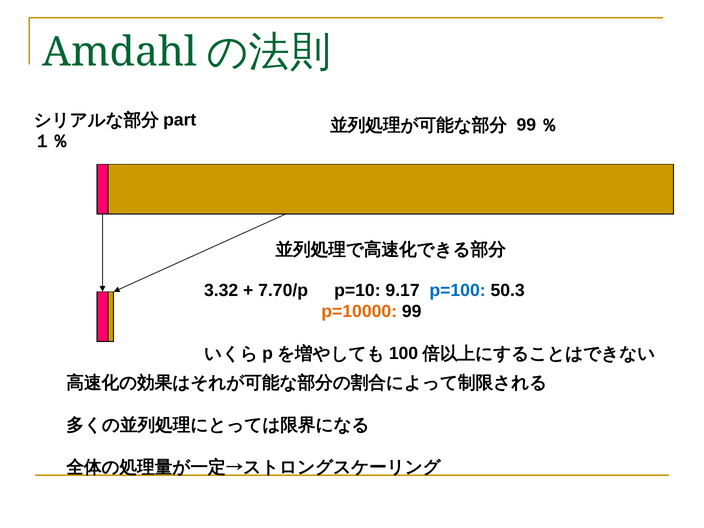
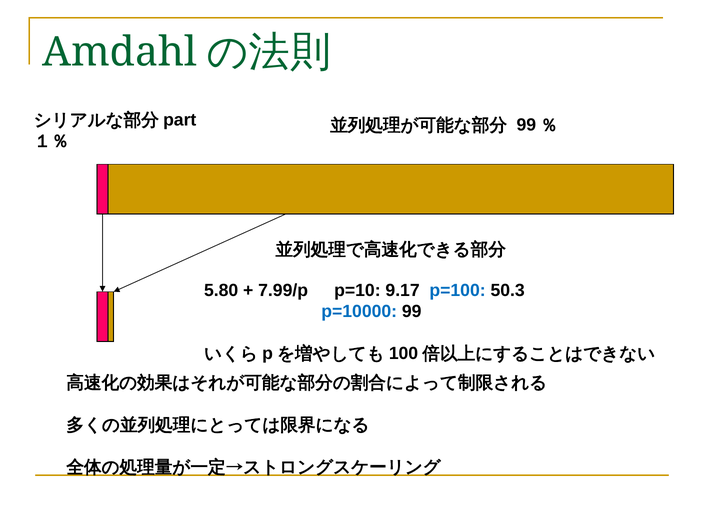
3.32: 3.32 -> 5.80
7.70/p: 7.70/p -> 7.99/p
p=10000 colour: orange -> blue
